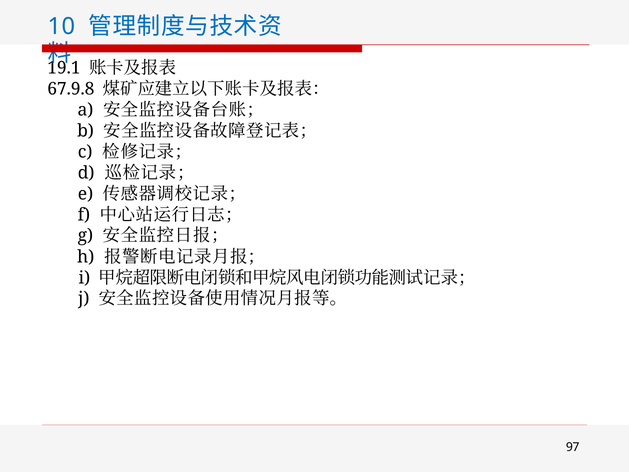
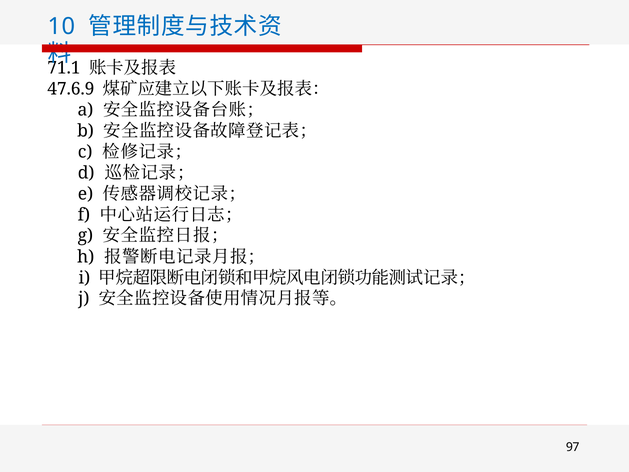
19.1: 19.1 -> 71.1
67.9.8: 67.9.8 -> 47.6.9
